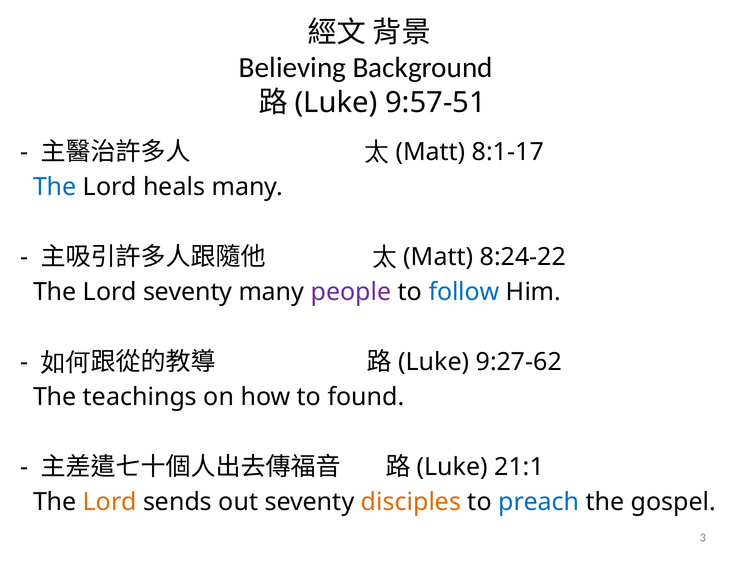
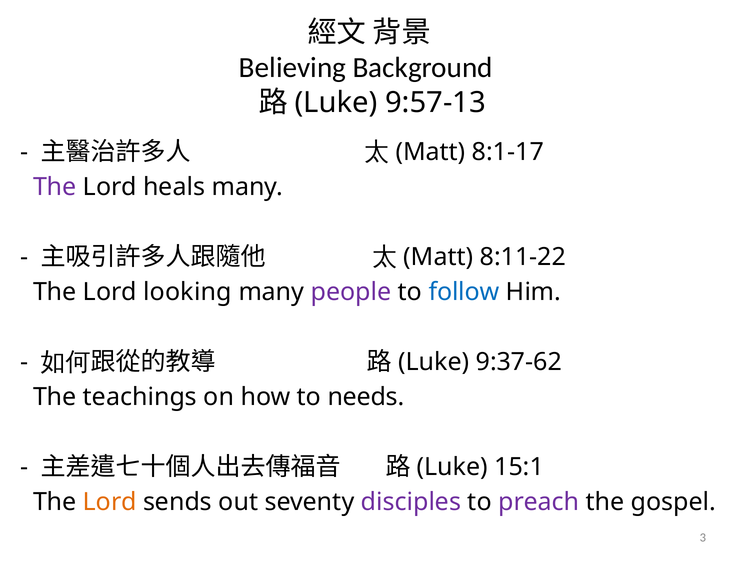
9:57-51: 9:57-51 -> 9:57-13
The at (55, 187) colour: blue -> purple
8:24-22: 8:24-22 -> 8:11-22
Lord seventy: seventy -> looking
9:27-62: 9:27-62 -> 9:37-62
found: found -> needs
21:1: 21:1 -> 15:1
disciples colour: orange -> purple
preach colour: blue -> purple
